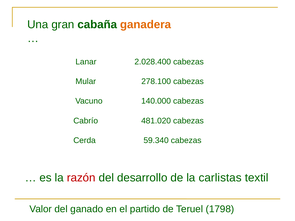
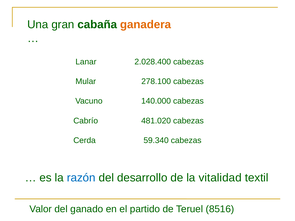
razón colour: red -> blue
carlistas: carlistas -> vitalidad
1798: 1798 -> 8516
